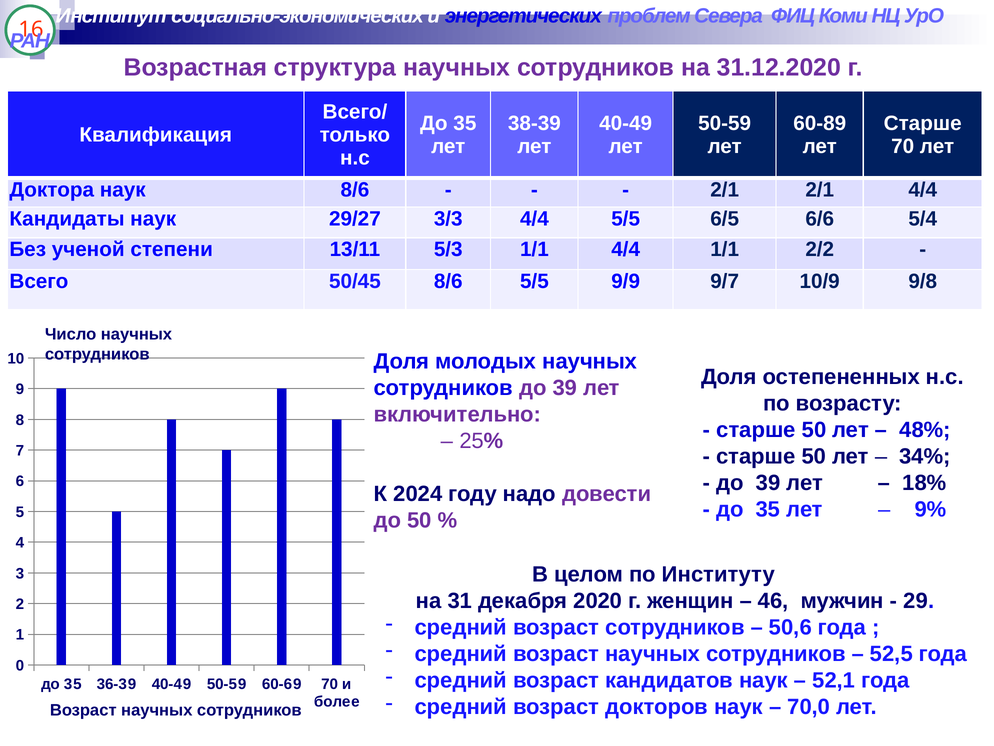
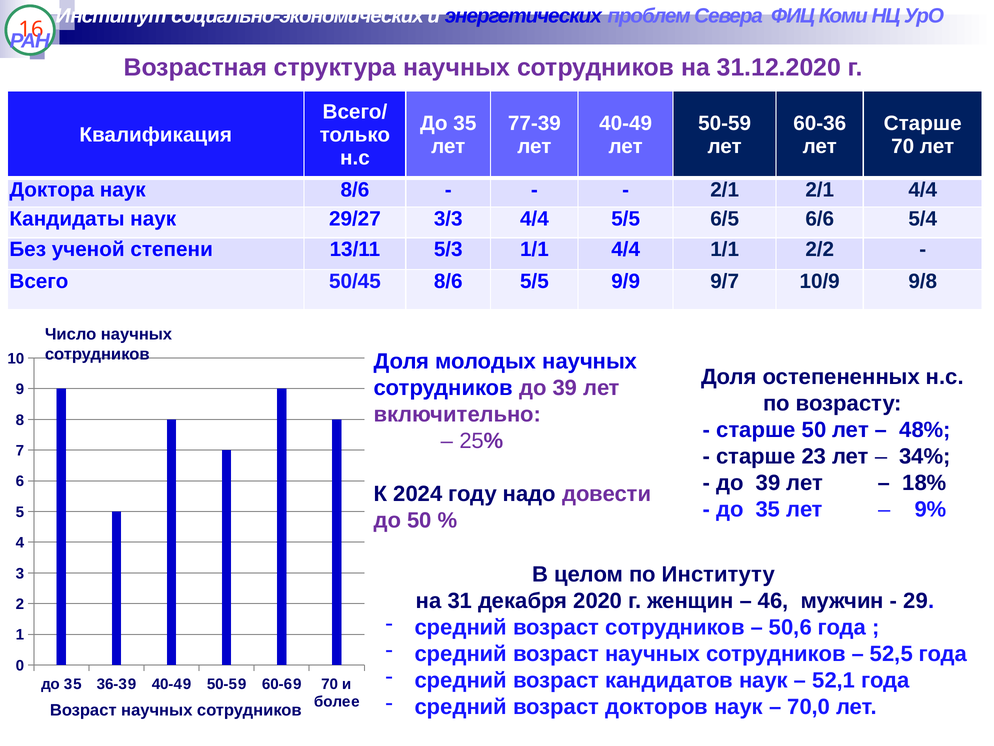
38-39: 38-39 -> 77-39
60-89: 60-89 -> 60-36
50 at (814, 456): 50 -> 23
